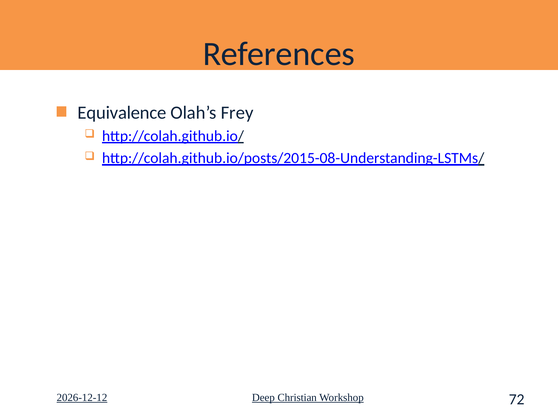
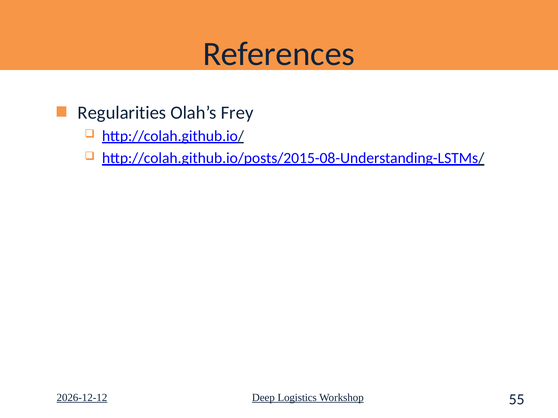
Equivalence: Equivalence -> Regularities
Christian: Christian -> Logistics
72: 72 -> 55
